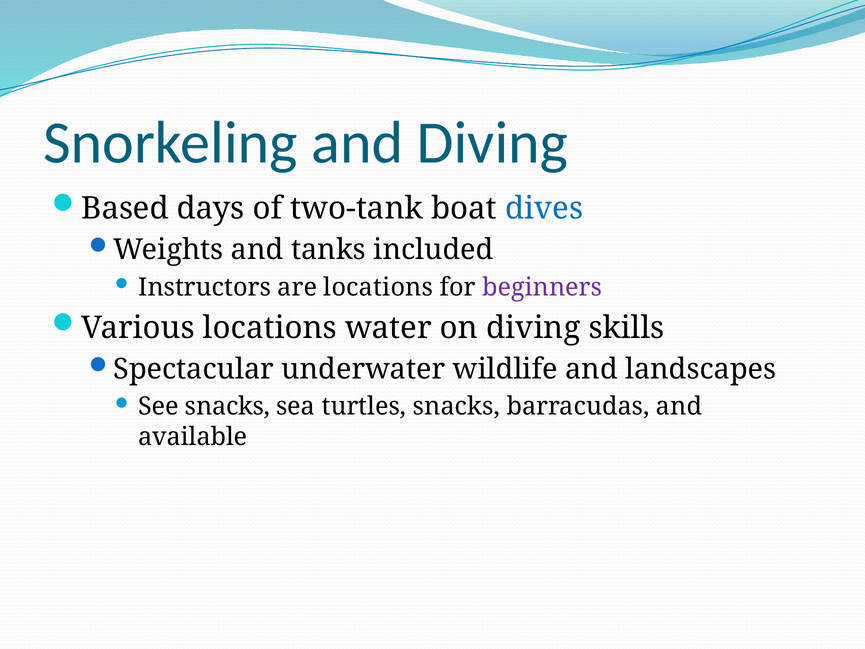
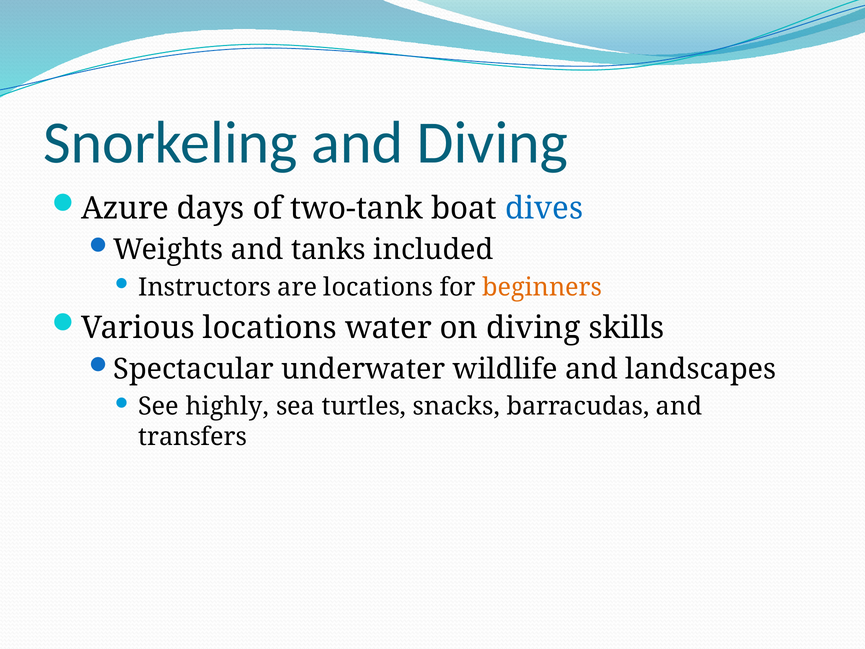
Based: Based -> Azure
beginners colour: purple -> orange
See snacks: snacks -> highly
available: available -> transfers
